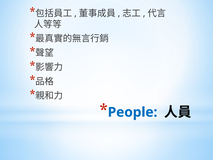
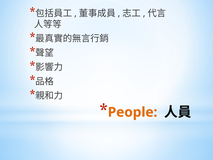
People colour: blue -> orange
